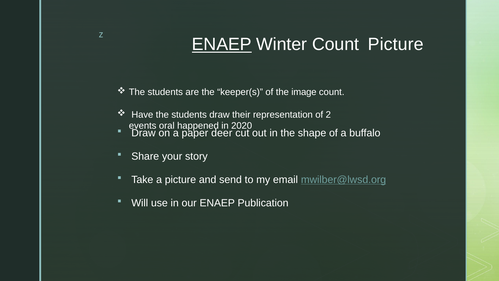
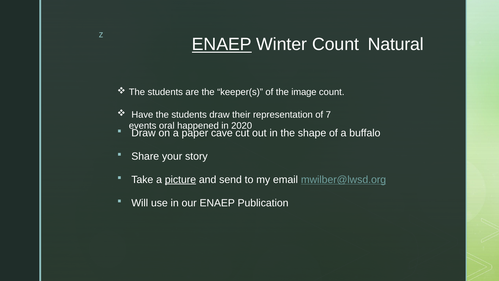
Count Picture: Picture -> Natural
2: 2 -> 7
deer: deer -> cave
picture at (180, 179) underline: none -> present
